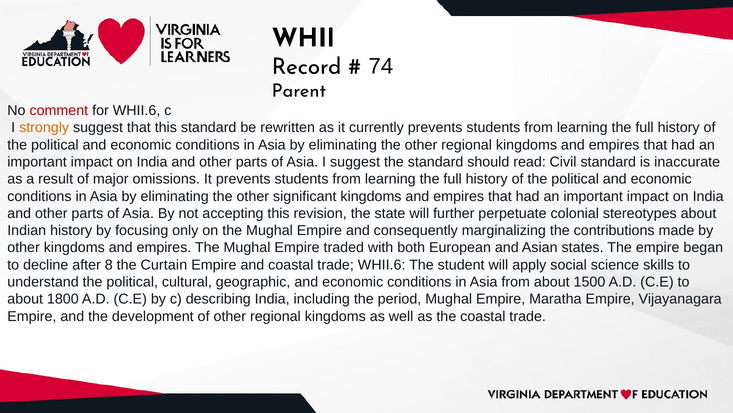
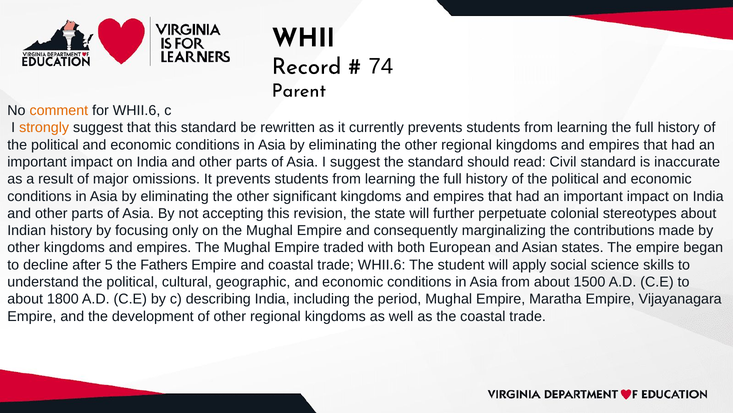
comment colour: red -> orange
8: 8 -> 5
Curtain: Curtain -> Fathers
